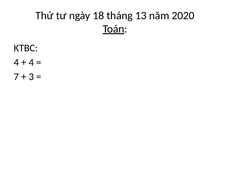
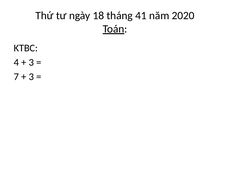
13: 13 -> 41
4 at (31, 63): 4 -> 3
